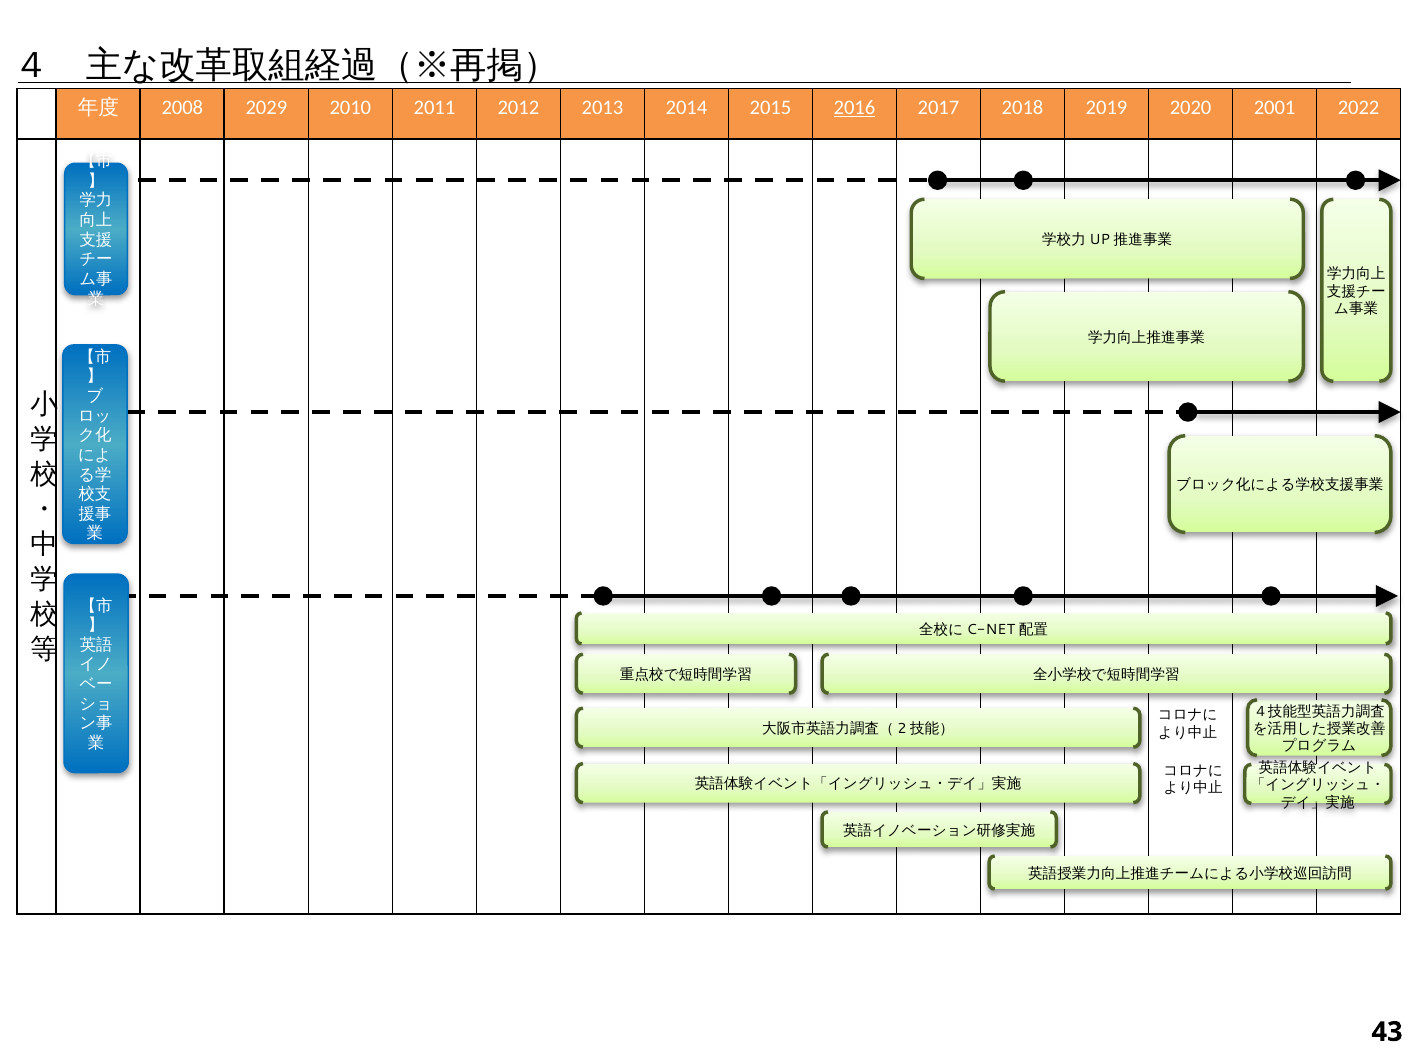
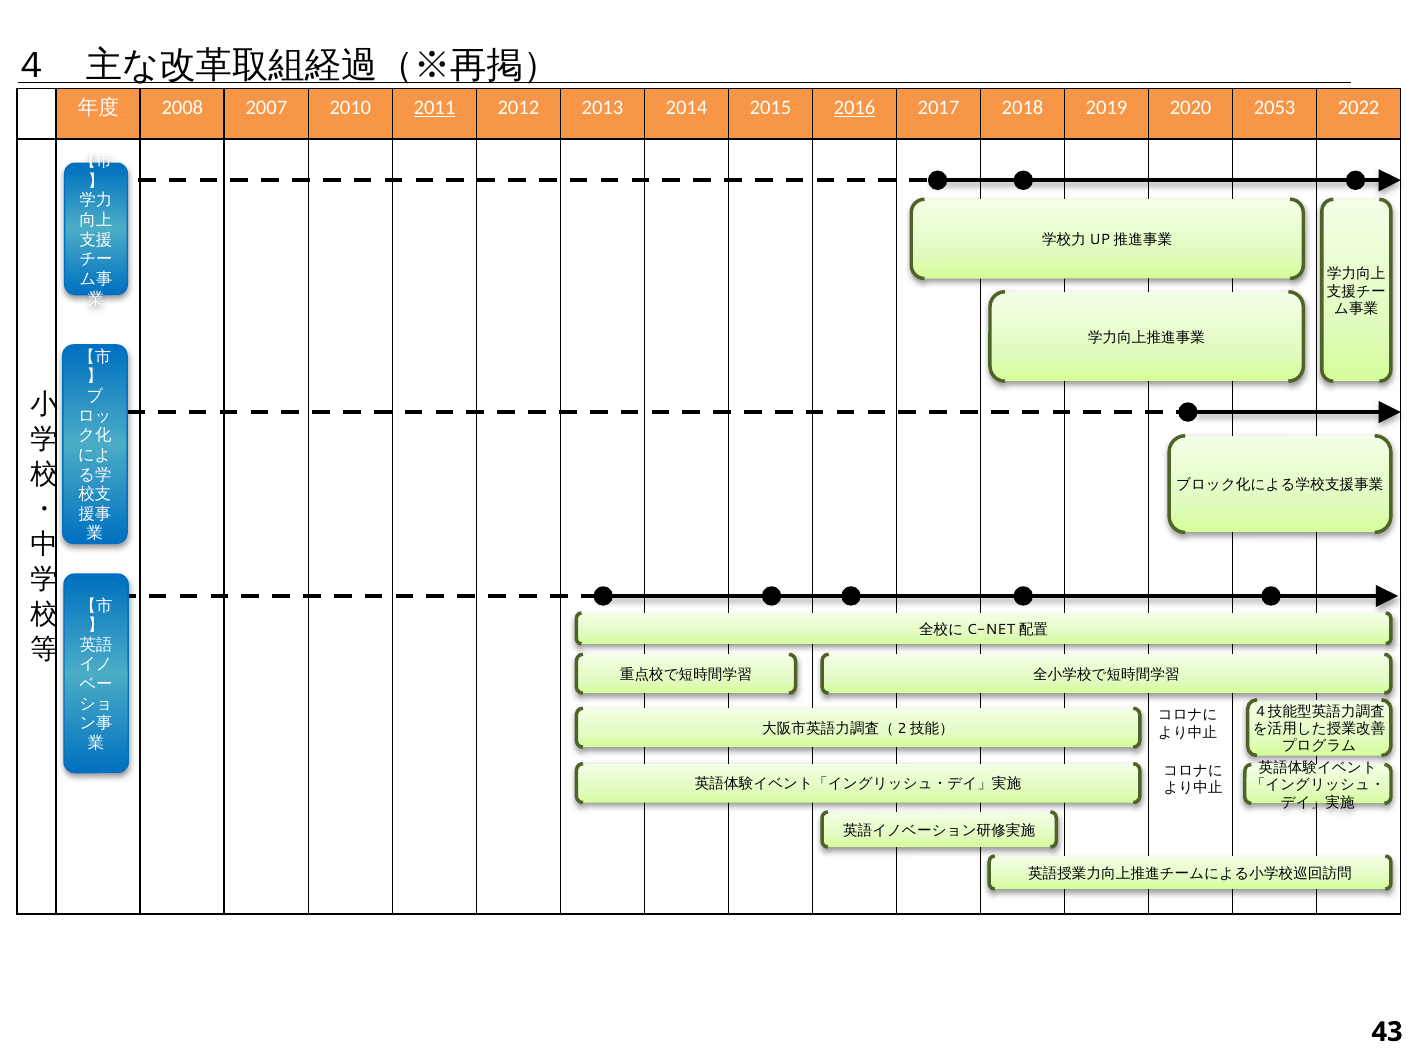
2029: 2029 -> 2007
2011 underline: none -> present
2001: 2001 -> 2053
